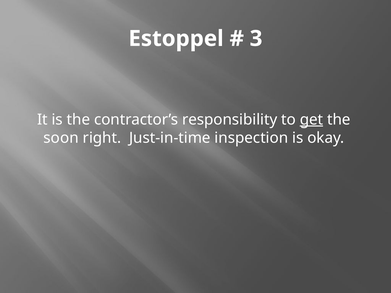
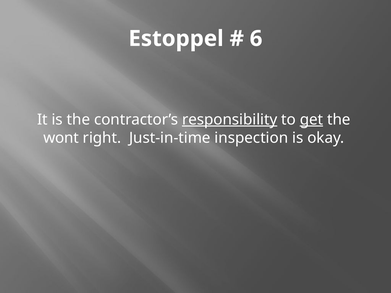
3: 3 -> 6
responsibility underline: none -> present
soon: soon -> wont
